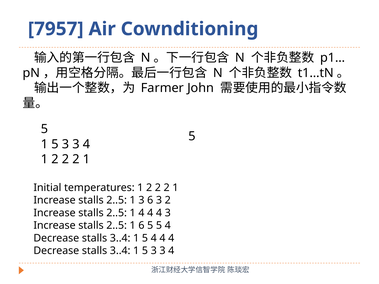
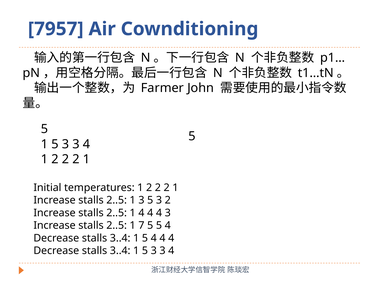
3 6: 6 -> 5
1 6: 6 -> 7
